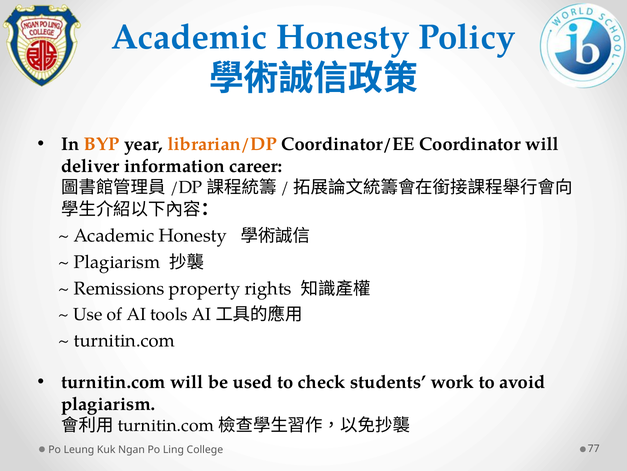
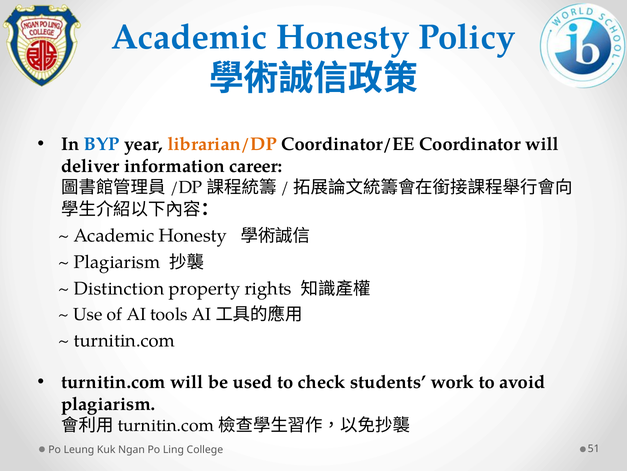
BYP colour: orange -> blue
Remissions: Remissions -> Distinction
77: 77 -> 51
